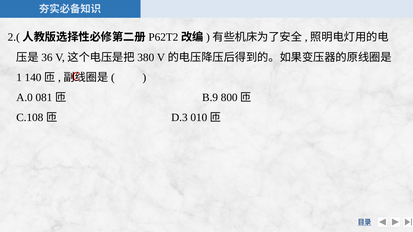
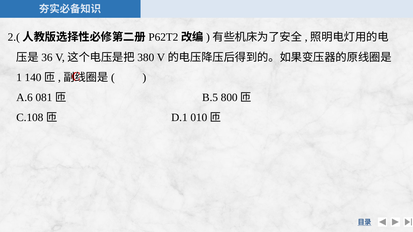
A.0: A.0 -> A.6
B.9: B.9 -> B.5
D.3: D.3 -> D.1
